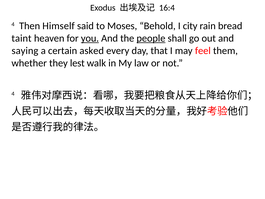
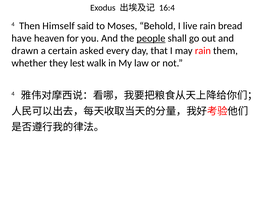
city: city -> live
taint: taint -> have
you underline: present -> none
saying: saying -> drawn
may feel: feel -> rain
